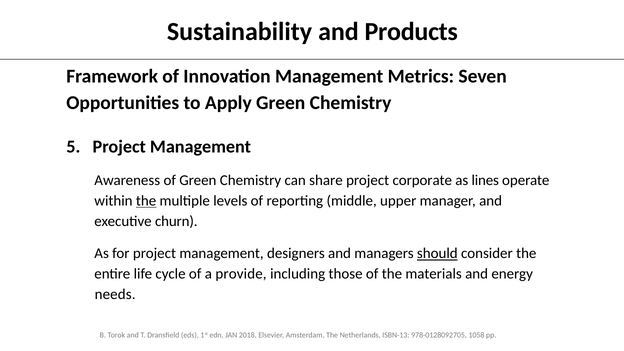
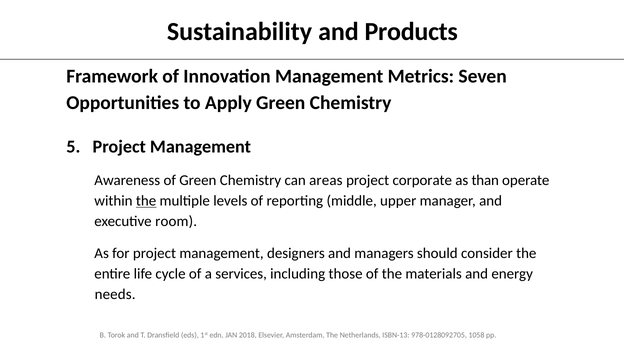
share: share -> areas
lines: lines -> than
churn: churn -> room
should underline: present -> none
provide: provide -> services
